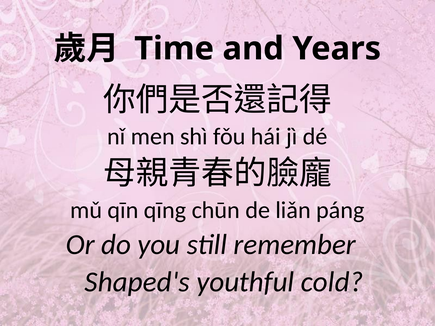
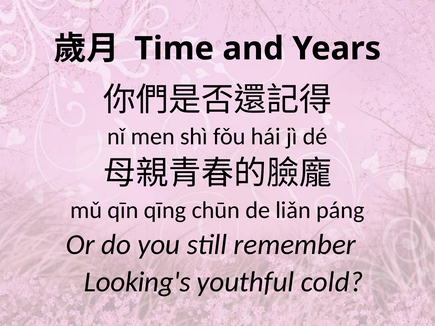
Shaped's: Shaped's -> Looking's
